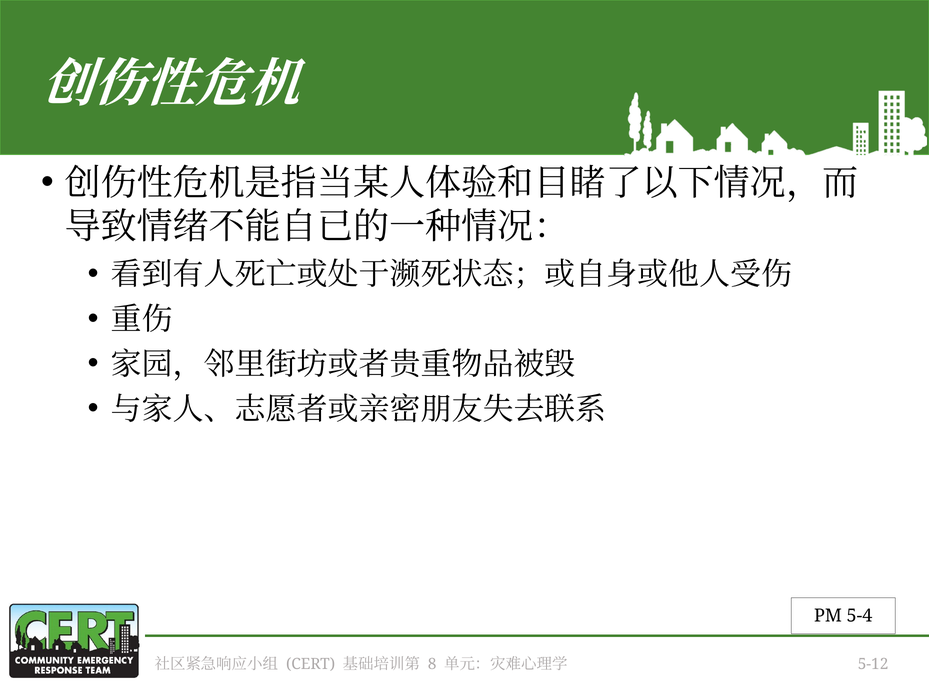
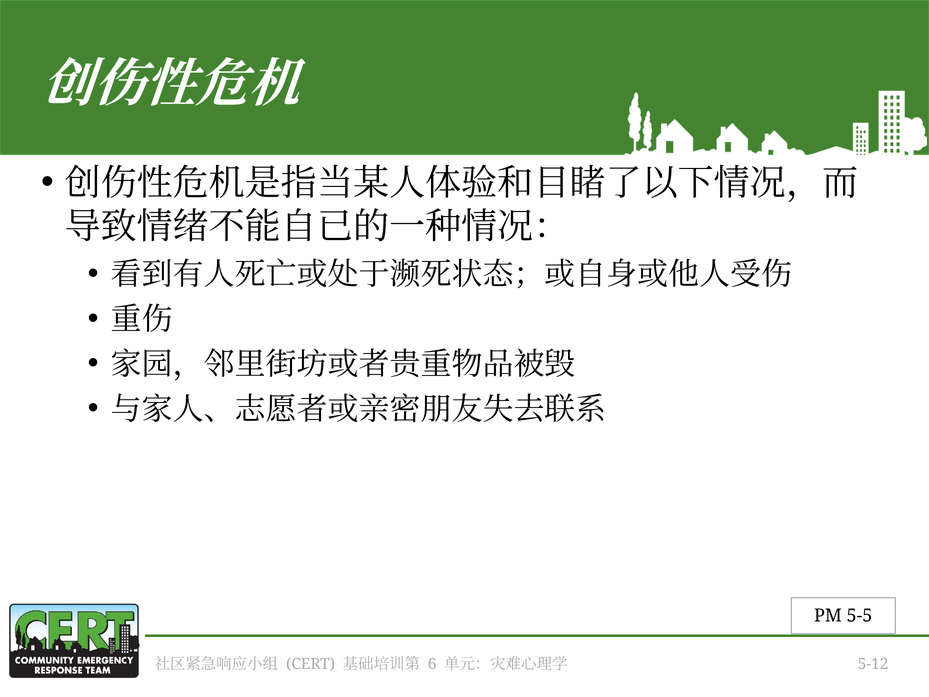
5-4: 5-4 -> 5-5
8: 8 -> 6
